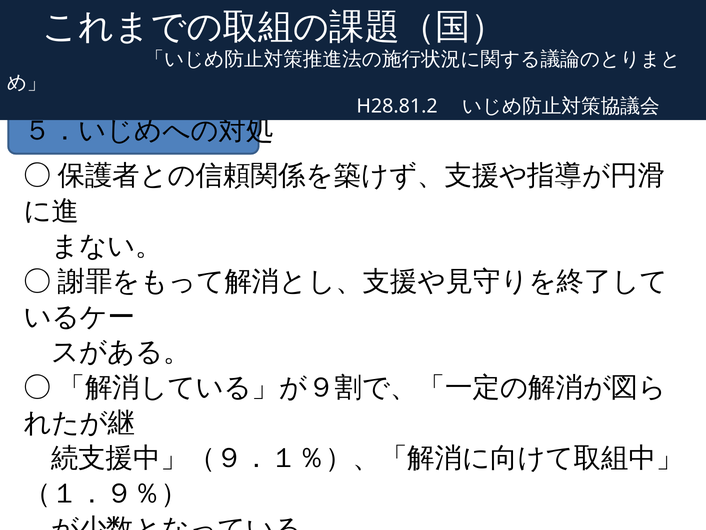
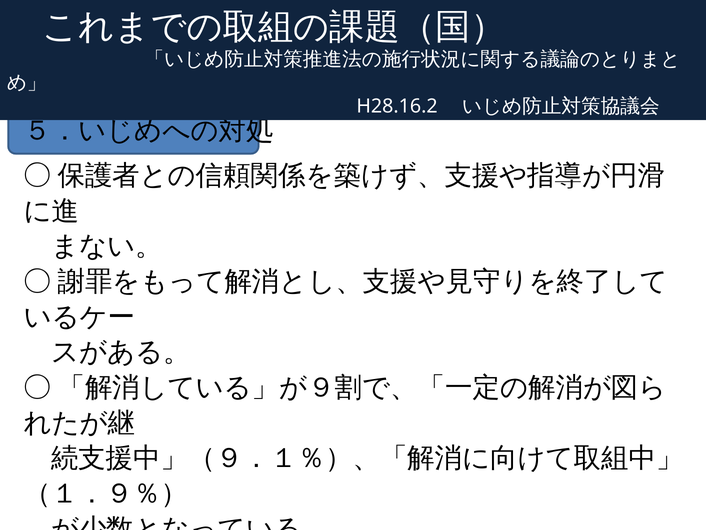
H28.81.2: H28.81.2 -> H28.16.2
